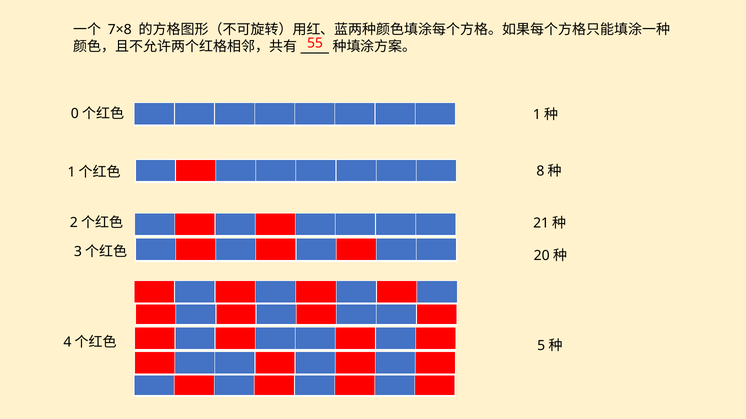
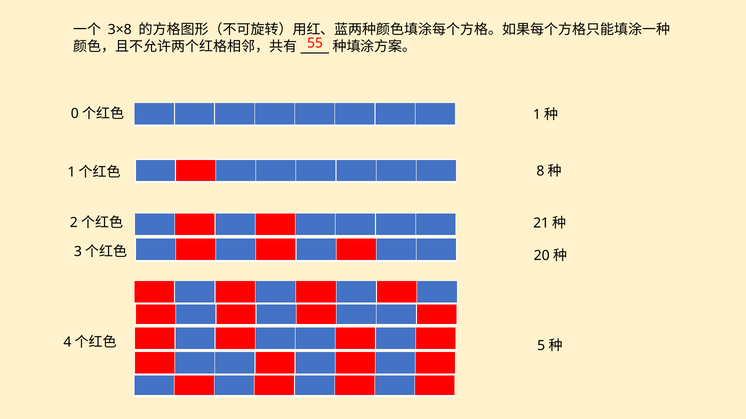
7×8: 7×8 -> 3×8
